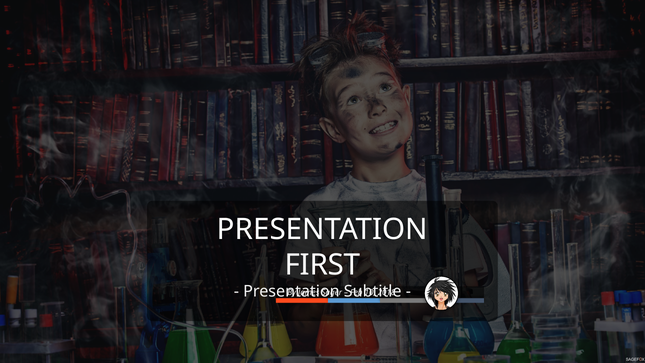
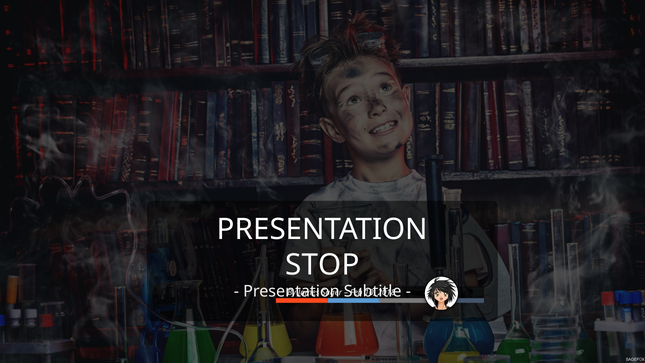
FIRST: FIRST -> STOP
